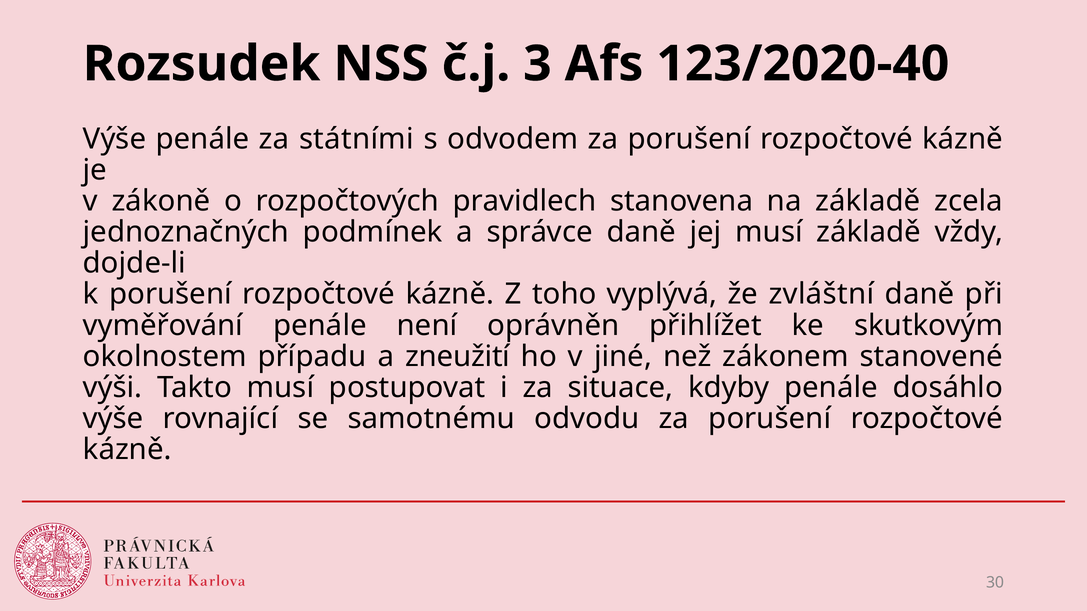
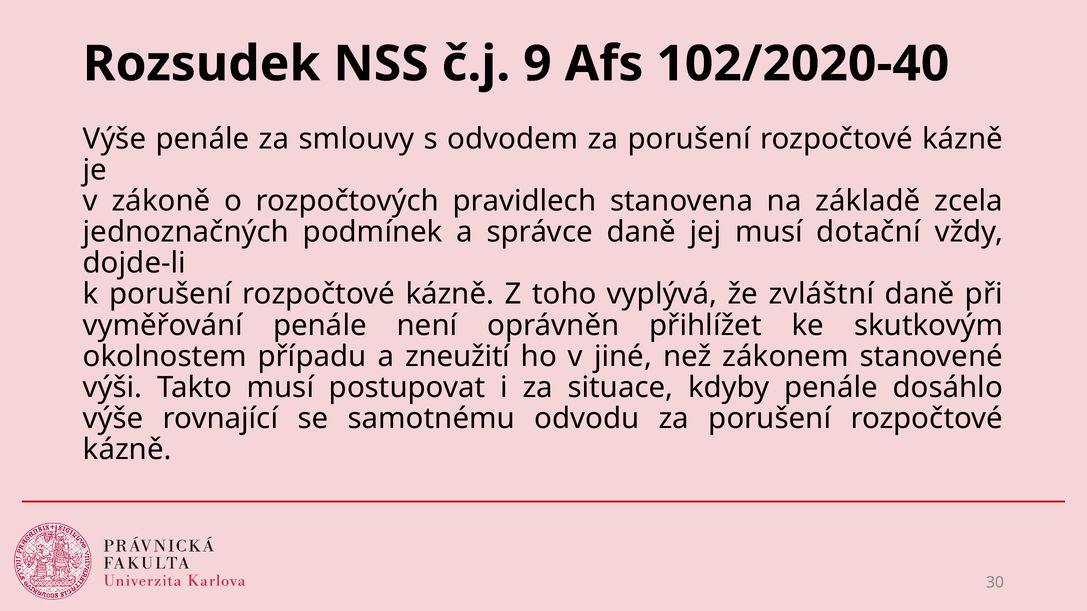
3: 3 -> 9
123/2020-40: 123/2020-40 -> 102/2020-40
státními: státními -> smlouvy
musí základě: základě -> dotační
